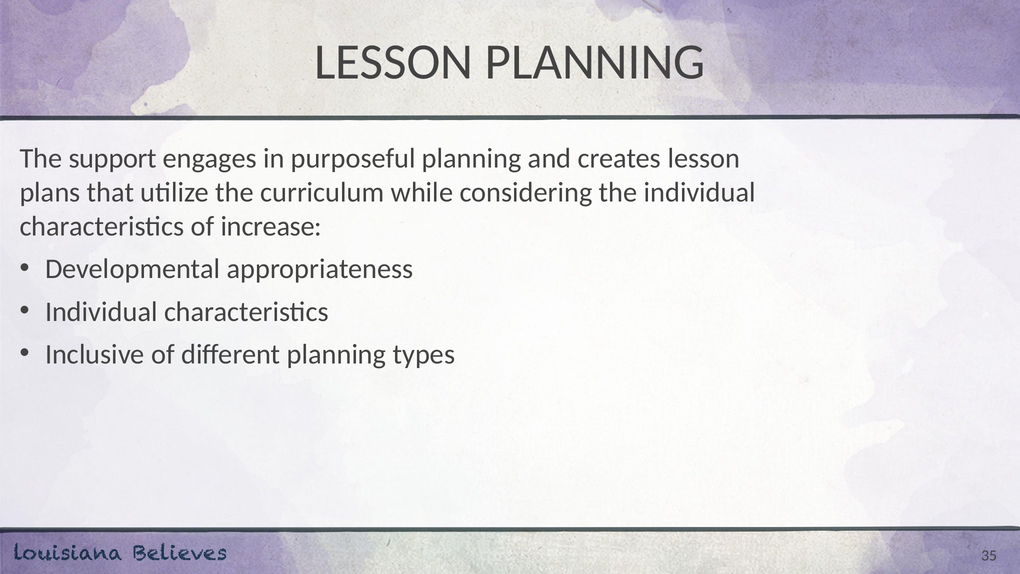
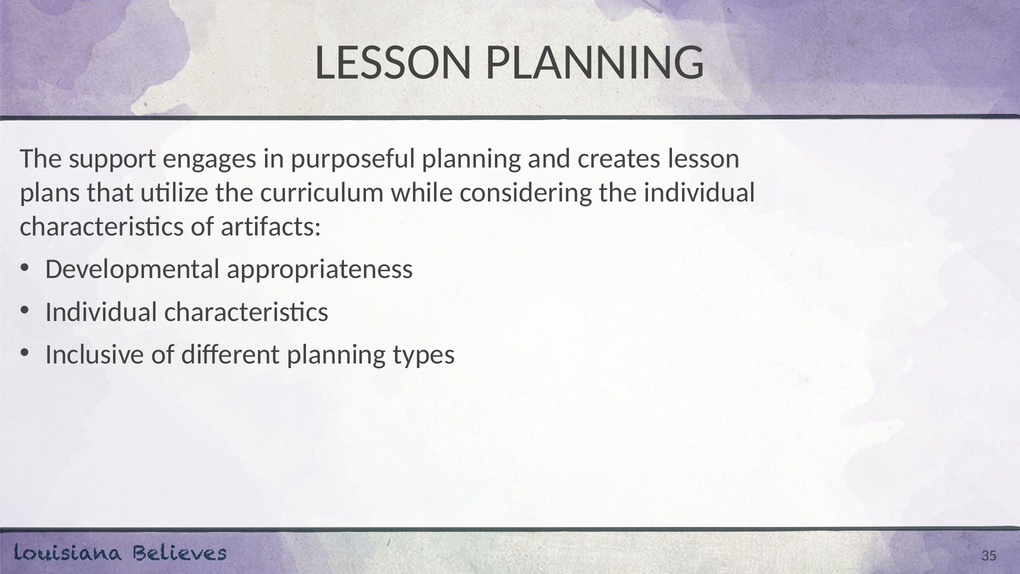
increase: increase -> artifacts
